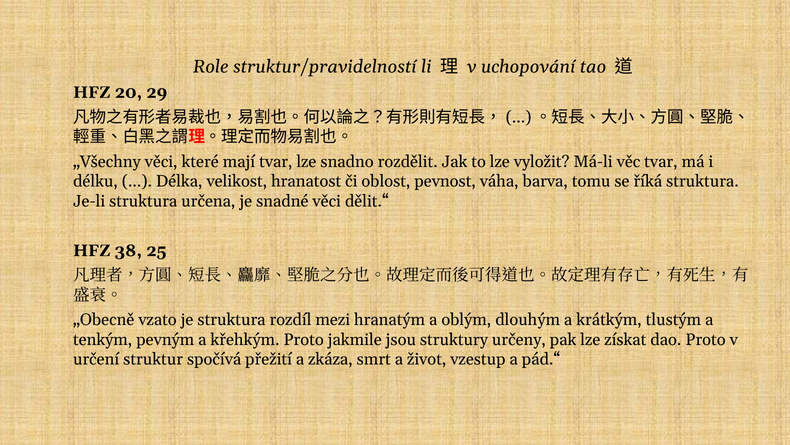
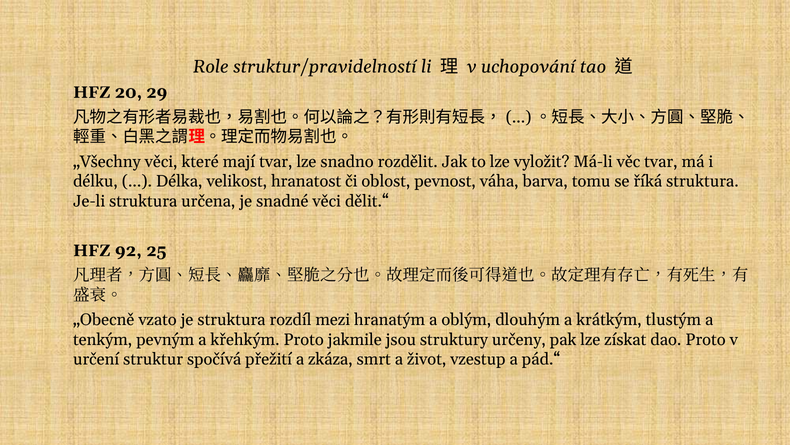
38: 38 -> 92
